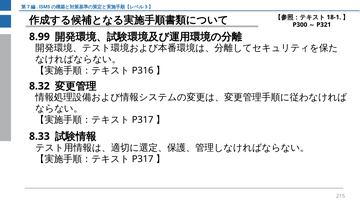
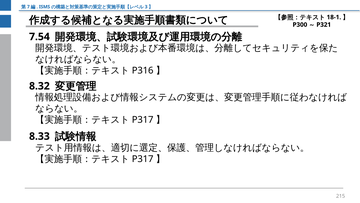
8.99: 8.99 -> 7.54
